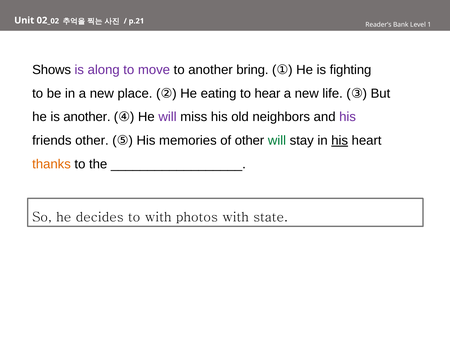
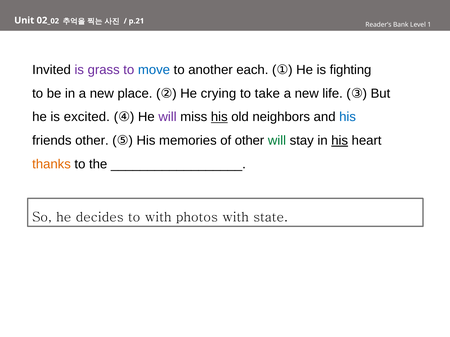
Shows: Shows -> Invited
along: along -> grass
move colour: purple -> blue
bring: bring -> each
eating: eating -> crying
hear: hear -> take
is another: another -> excited
his at (219, 117) underline: none -> present
his at (348, 117) colour: purple -> blue
